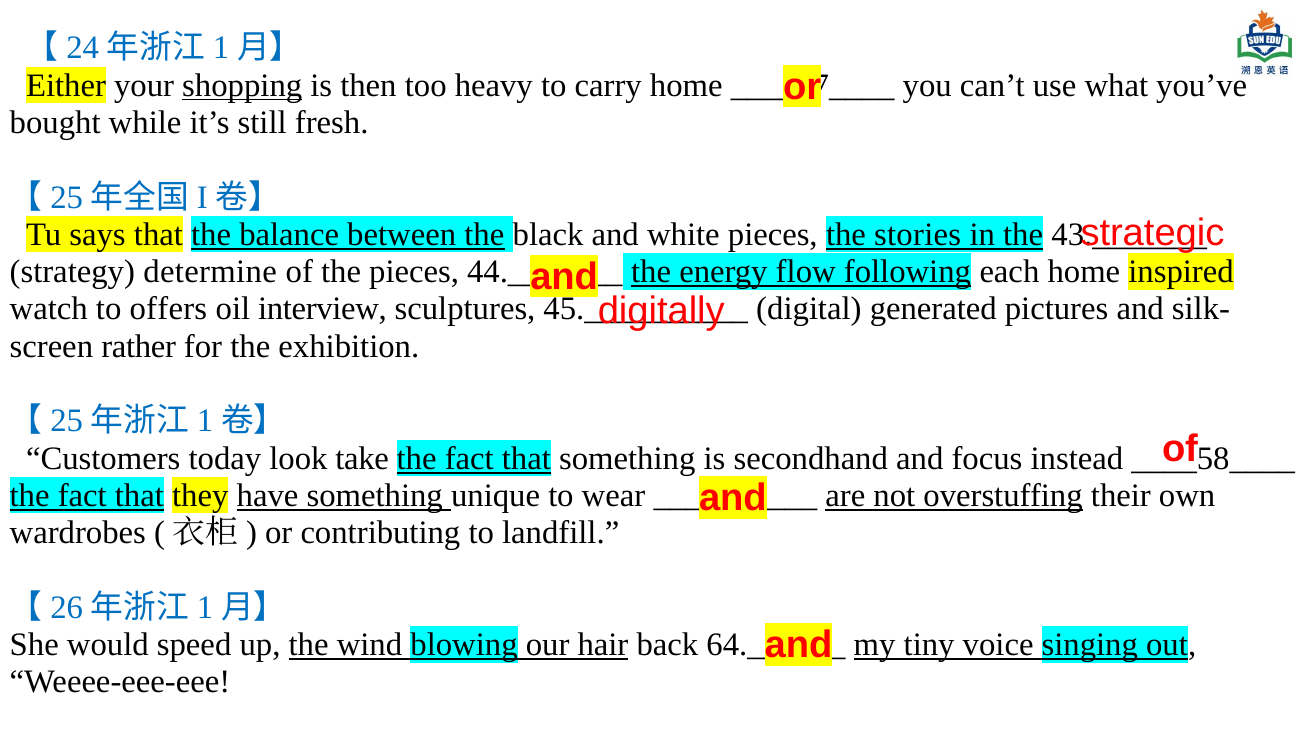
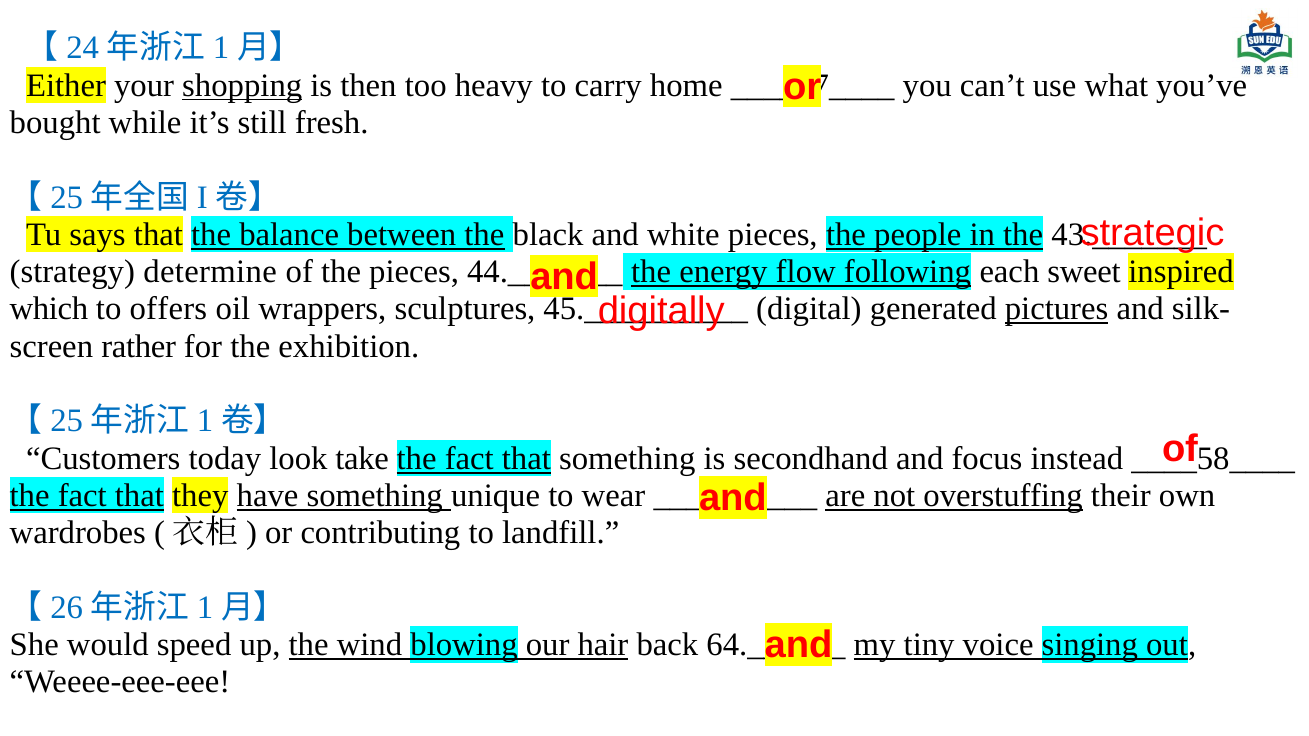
stories: stories -> people
each home: home -> sweet
watch: watch -> which
interview: interview -> wrappers
pictures underline: none -> present
